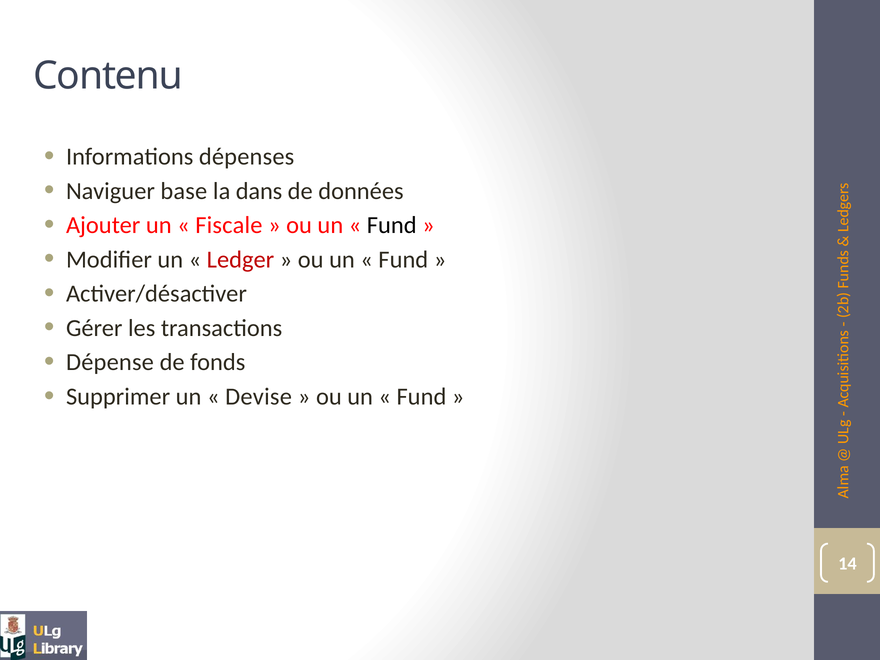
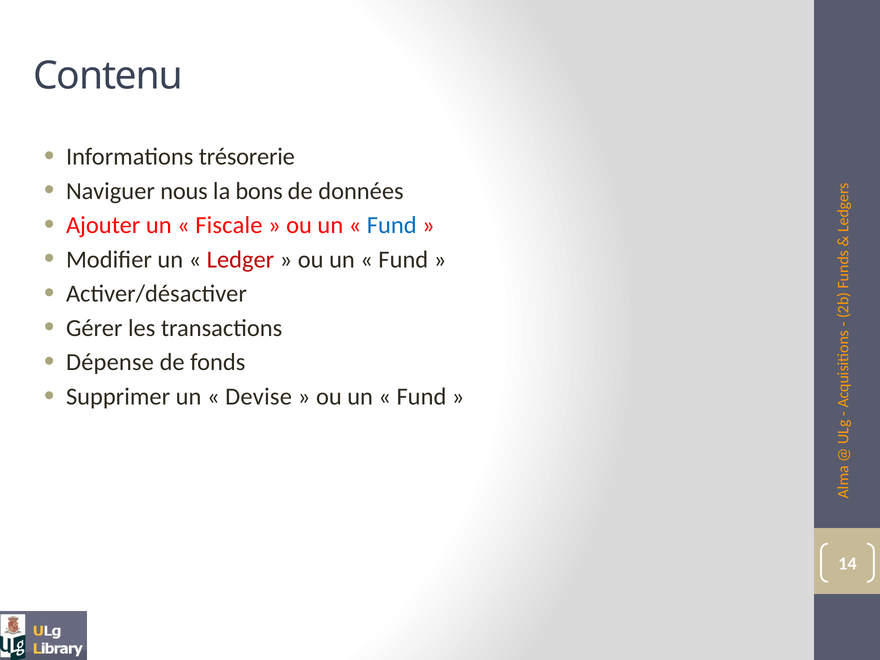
dépenses: dépenses -> trésorerie
base: base -> nous
dans: dans -> bons
Fund at (392, 225) colour: black -> blue
